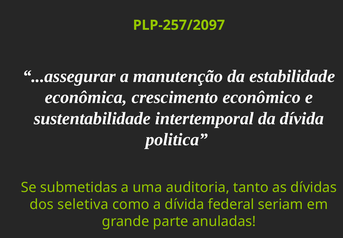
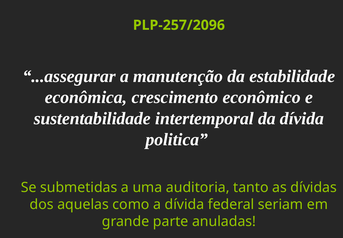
PLP-257/2097: PLP-257/2097 -> PLP-257/2096
seletiva: seletiva -> aquelas
